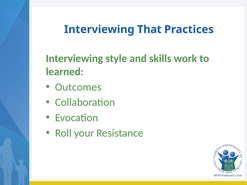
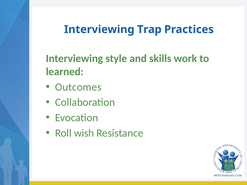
That: That -> Trap
your: your -> wish
